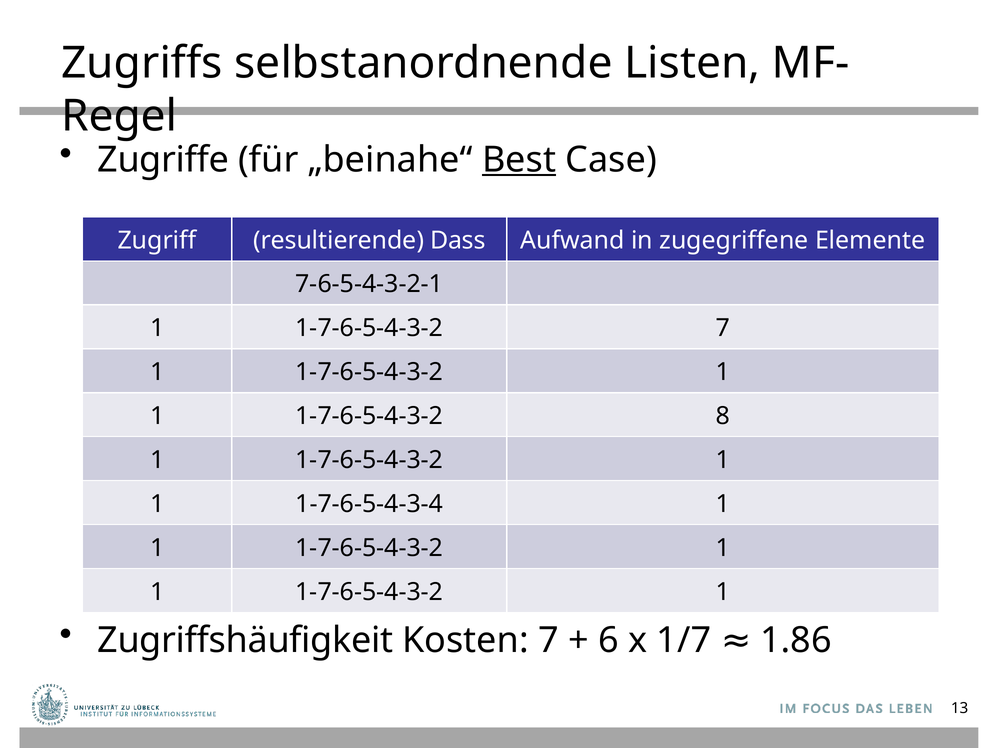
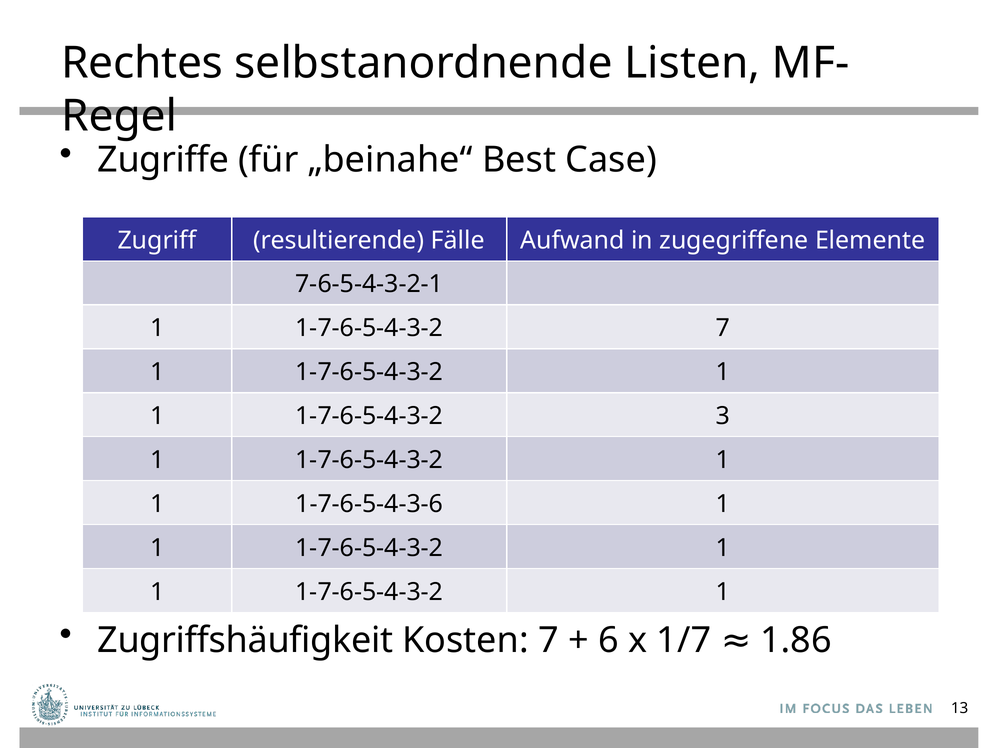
Zugriffs: Zugriffs -> Rechtes
Best underline: present -> none
Dass: Dass -> Fälle
8: 8 -> 3
1-7-6-5-4-3-4: 1-7-6-5-4-3-4 -> 1-7-6-5-4-3-6
